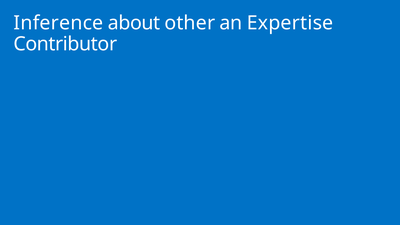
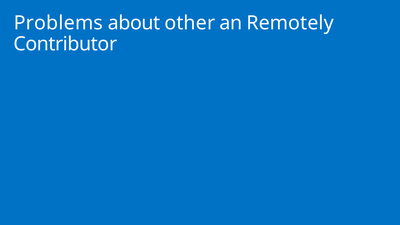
Inference: Inference -> Problems
Expertise: Expertise -> Remotely
